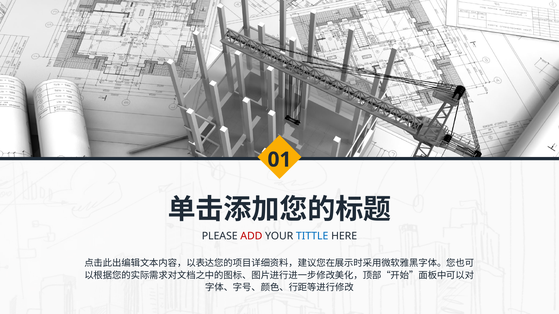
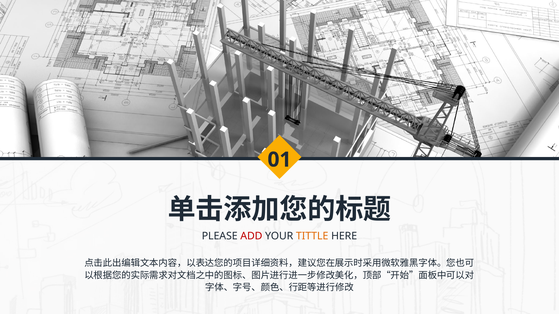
TITTLE colour: blue -> orange
